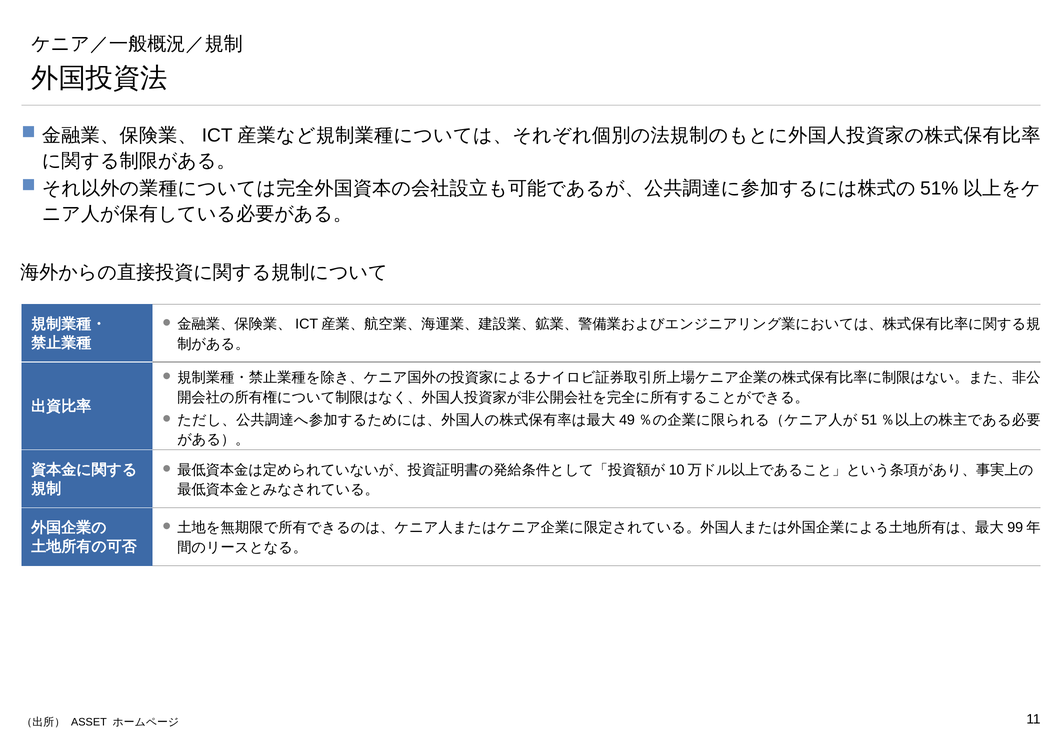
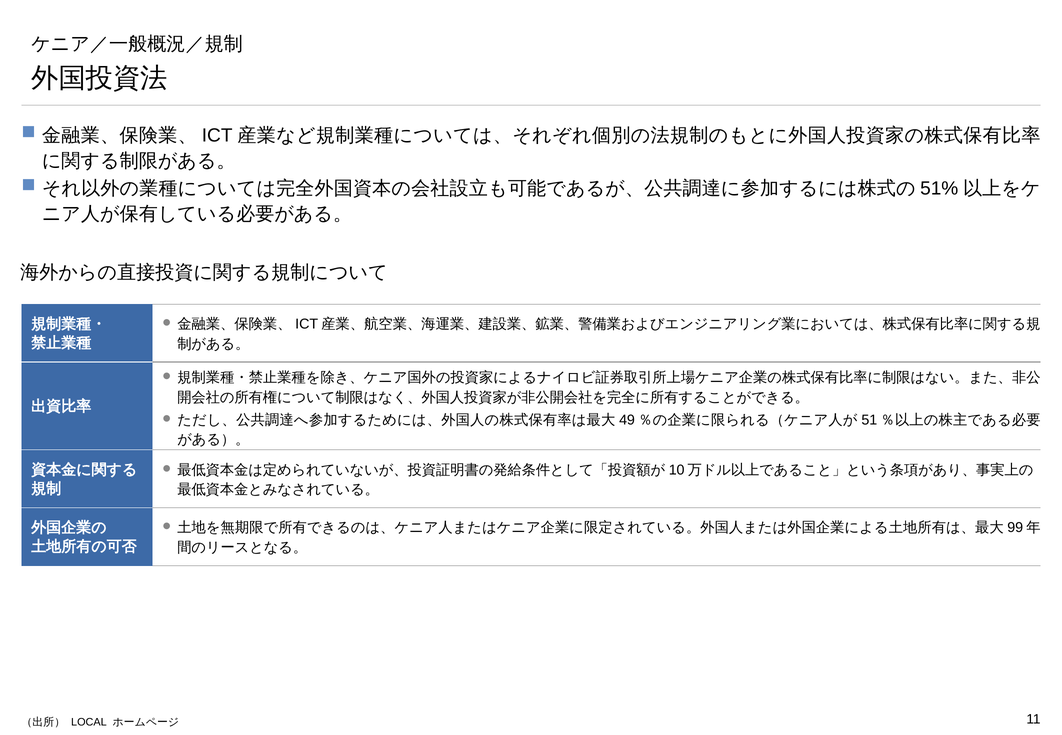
ASSET: ASSET -> LOCAL
